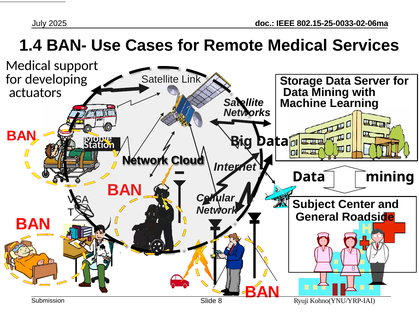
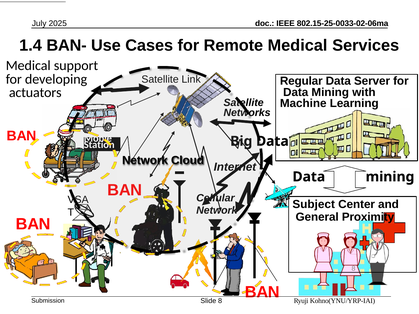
Storage: Storage -> Regular
Roadside: Roadside -> Proximity
